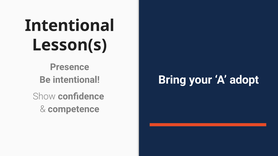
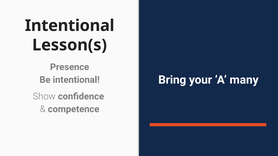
adopt: adopt -> many
